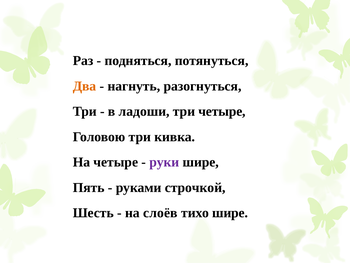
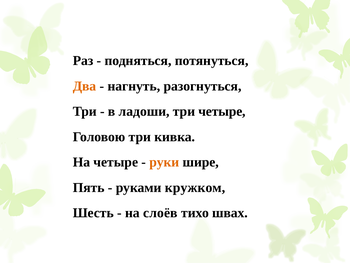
руки colour: purple -> orange
строчкой: строчкой -> кружком
тихо шире: шире -> швах
